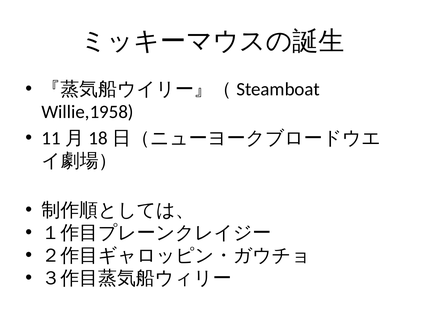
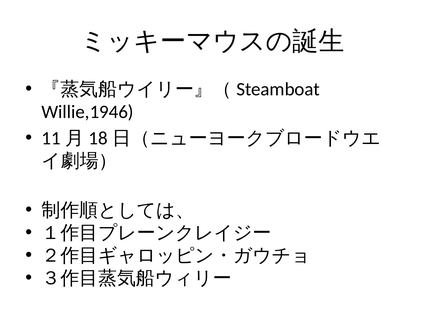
Willie,1958: Willie,1958 -> Willie,1946
